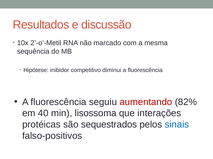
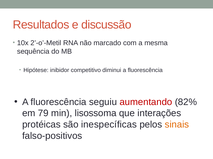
40: 40 -> 79
sequestrados: sequestrados -> inespecíficas
sinais colour: blue -> orange
